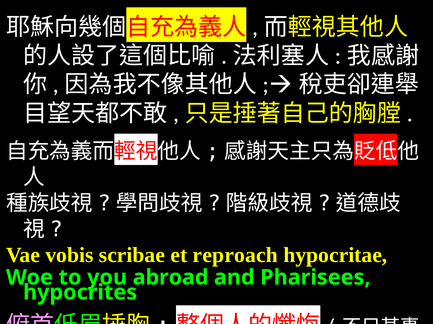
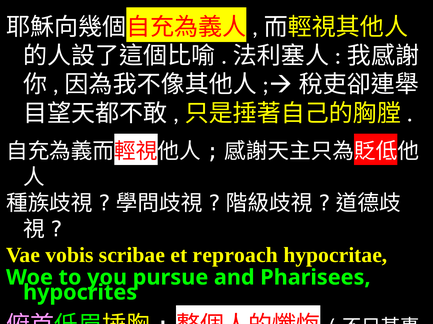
abroad: abroad -> pursue
